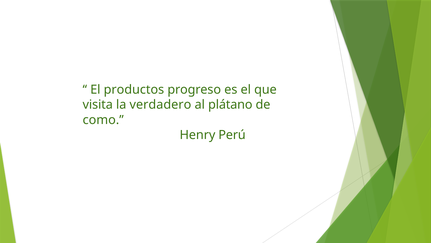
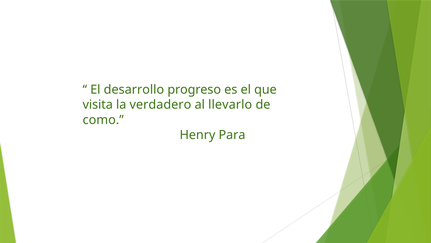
productos: productos -> desarrollo
plátano: plátano -> llevarlo
Perú: Perú -> Para
